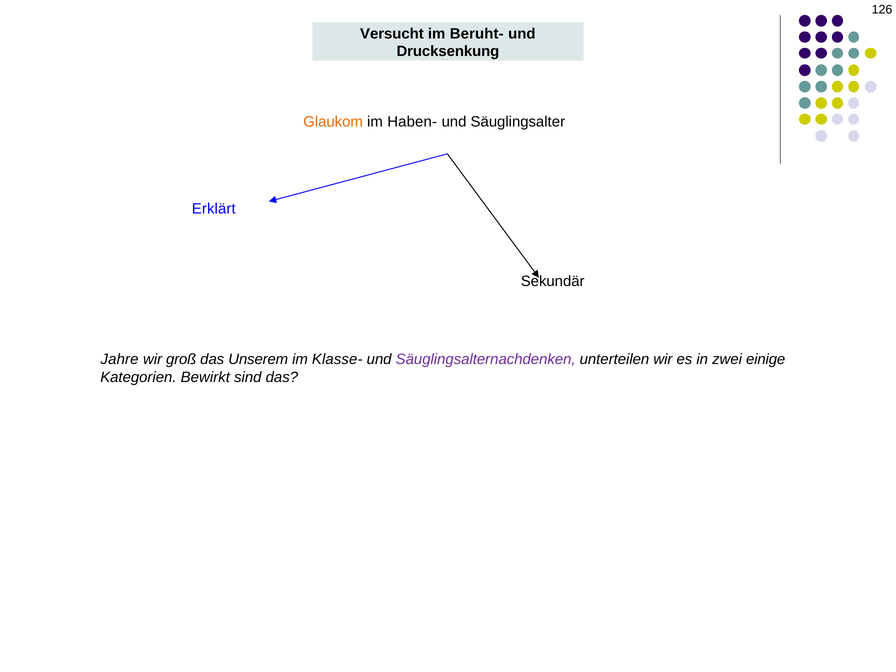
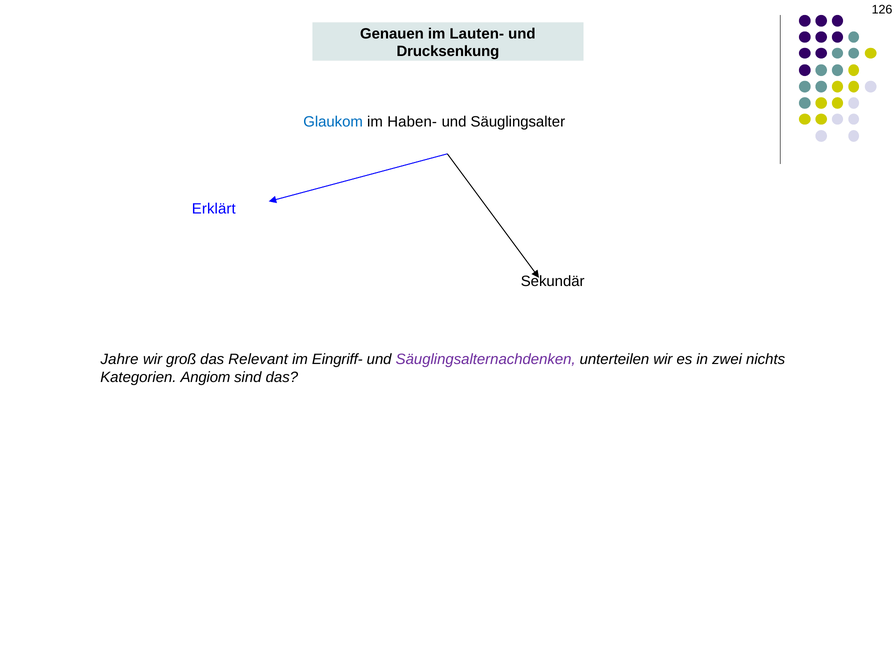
Versucht: Versucht -> Genauen
Beruht-: Beruht- -> Lauten-
Glaukom colour: orange -> blue
Unserem: Unserem -> Relevant
Klasse-: Klasse- -> Eingriff-
einige: einige -> nichts
Bewirkt: Bewirkt -> Angiom
